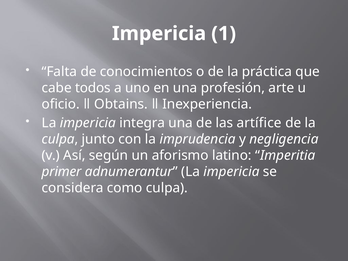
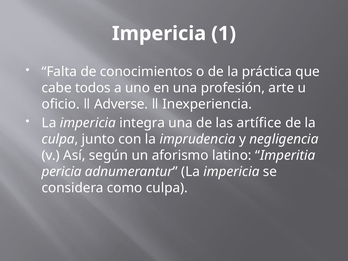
Obtains: Obtains -> Adverse
primer: primer -> pericia
